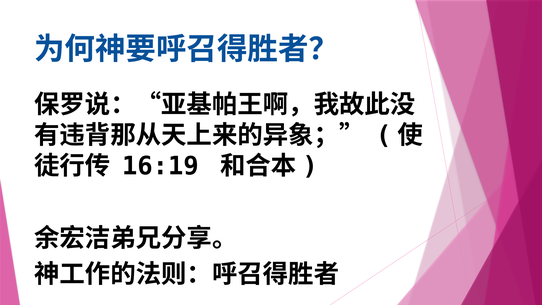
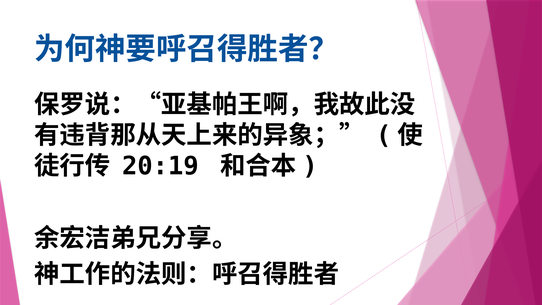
16:19: 16:19 -> 20:19
